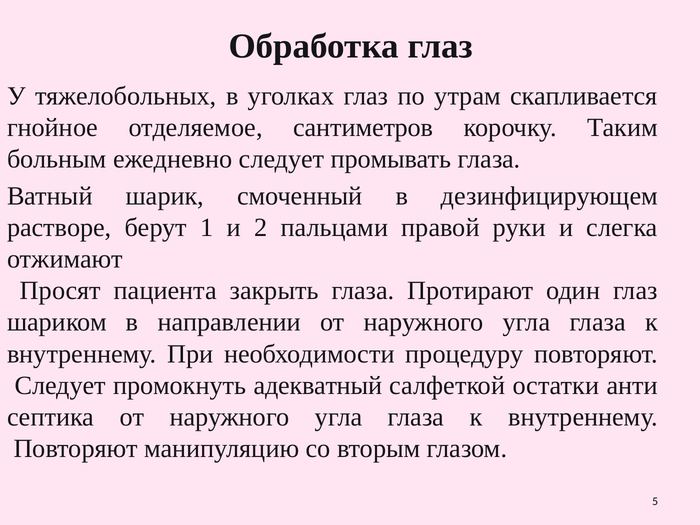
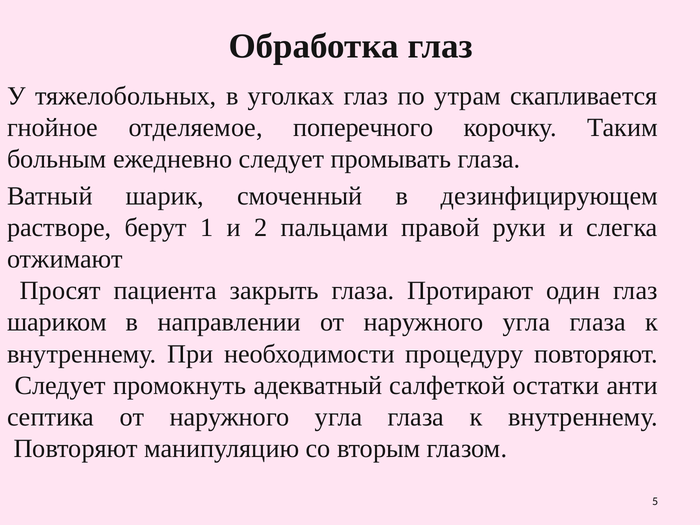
сантиметров: сантиметров -> поперечного
